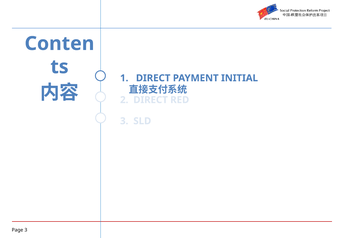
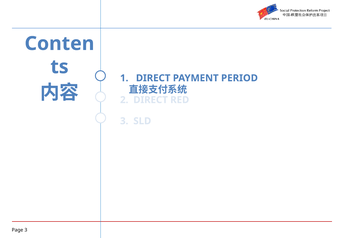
INITIAL: INITIAL -> PERIOD
